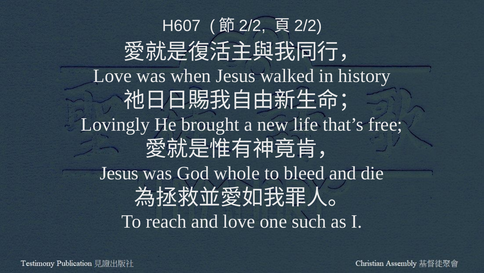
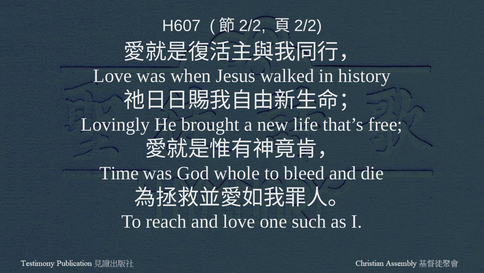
Jesus at (119, 173): Jesus -> Time
